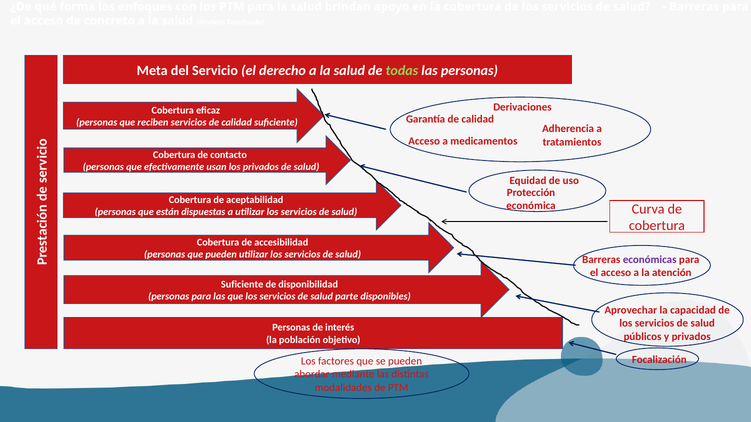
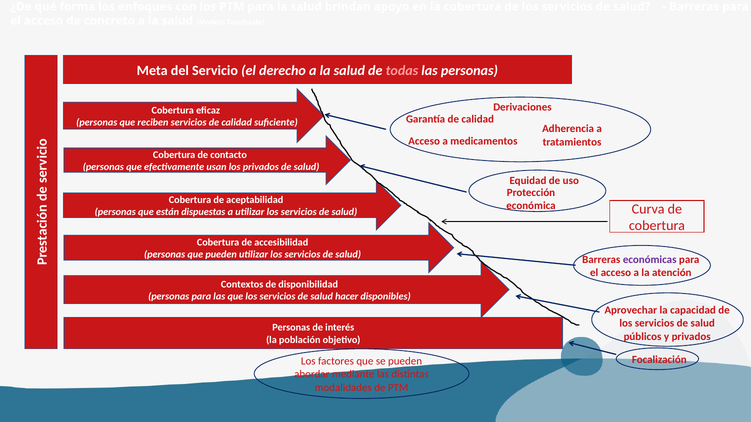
todas colour: light green -> pink
Suficiente at (242, 284): Suficiente -> Contextos
parte: parte -> hacer
